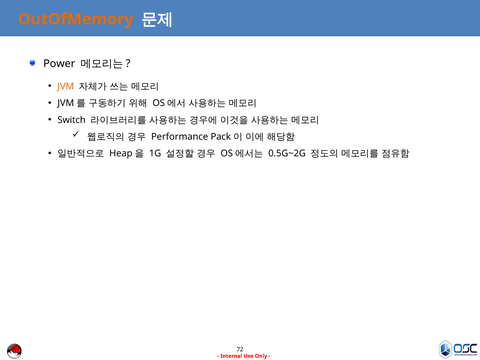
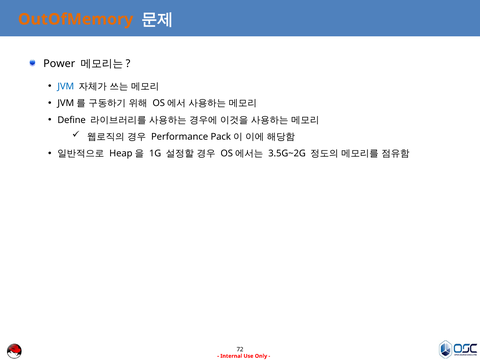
JVM colour: orange -> blue
Switch: Switch -> Define
0.5G~2G: 0.5G~2G -> 3.5G~2G
